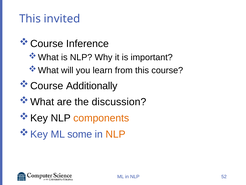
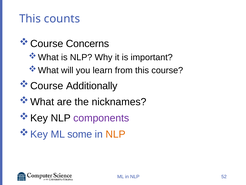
invited: invited -> counts
Inference: Inference -> Concerns
discussion: discussion -> nicknames
components colour: orange -> purple
